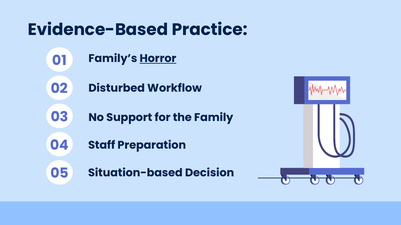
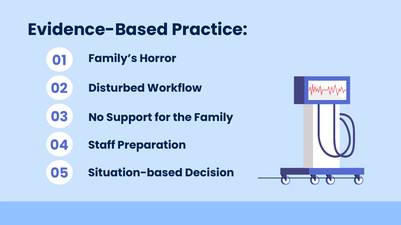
Horror underline: present -> none
